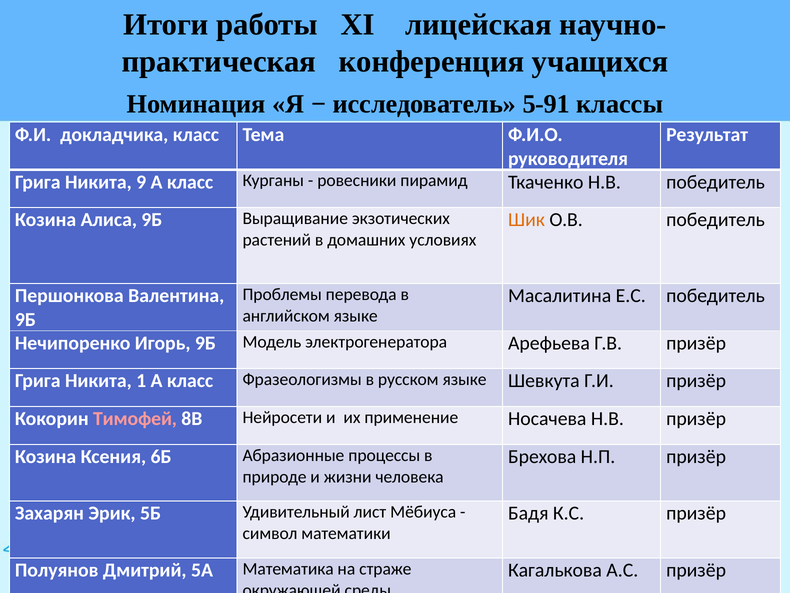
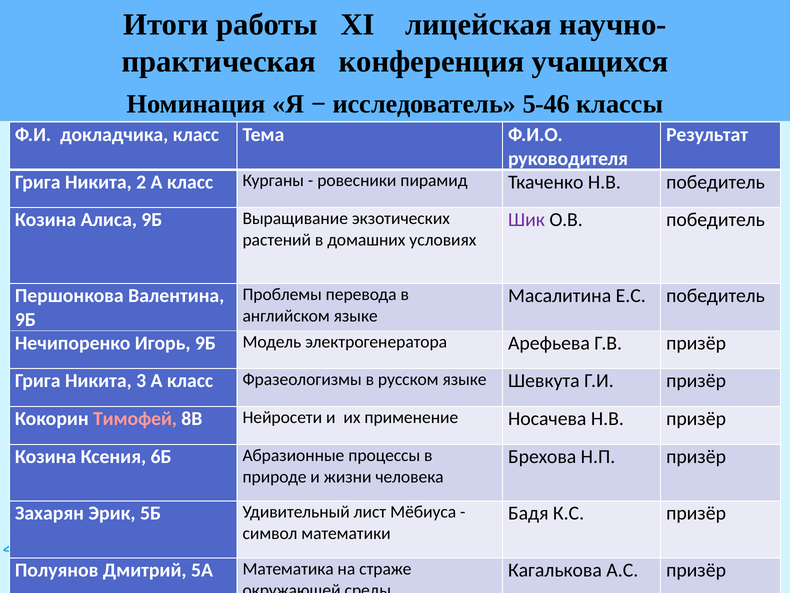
5-91: 5-91 -> 5-46
9: 9 -> 2
Шик colour: orange -> purple
1: 1 -> 3
